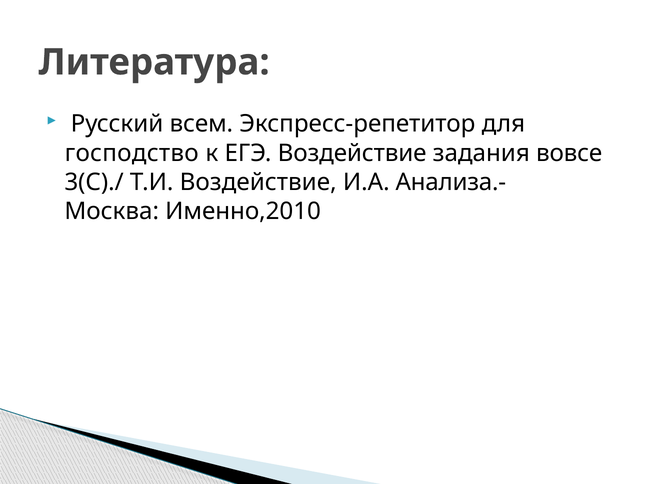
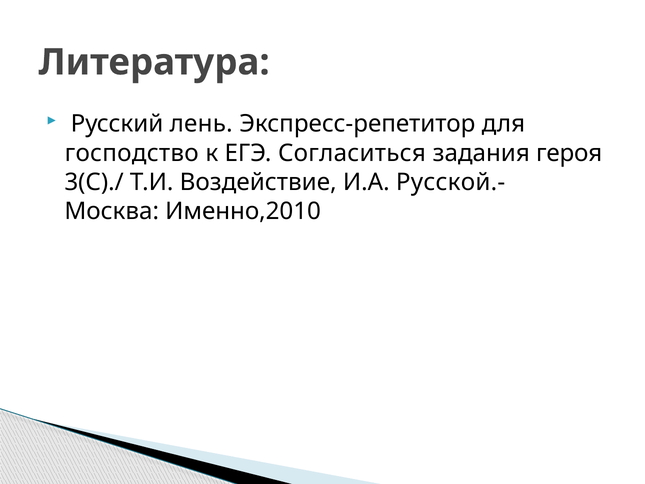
всем: всем -> лень
ЕГЭ Воздействие: Воздействие -> Согласиться
вовсе: вовсе -> героя
Анализа.-: Анализа.- -> Русской.-
